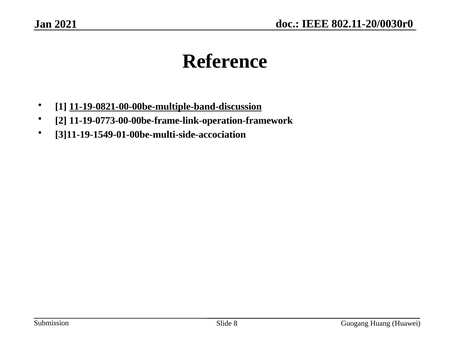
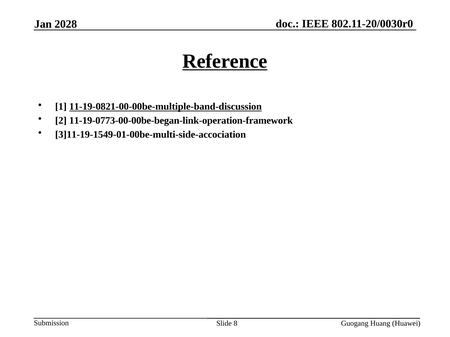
2021: 2021 -> 2028
Reference underline: none -> present
11-19-0773-00-00be-frame-link-operation-framework: 11-19-0773-00-00be-frame-link-operation-framework -> 11-19-0773-00-00be-began-link-operation-framework
